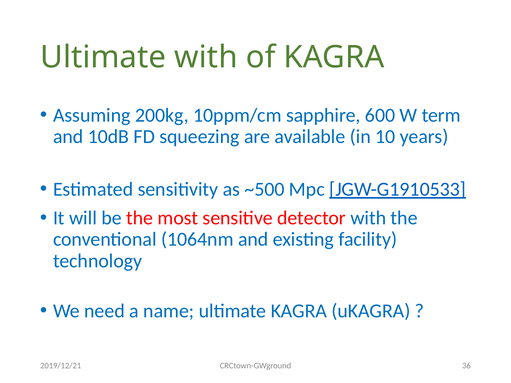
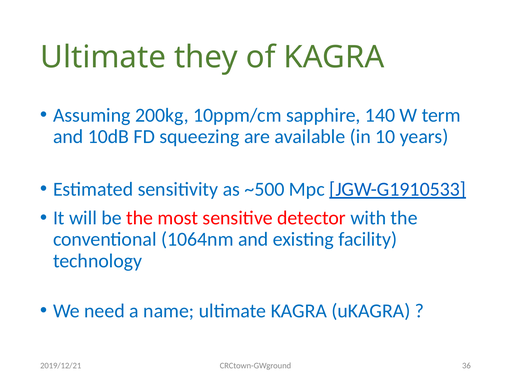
Ultimate with: with -> they
600: 600 -> 140
